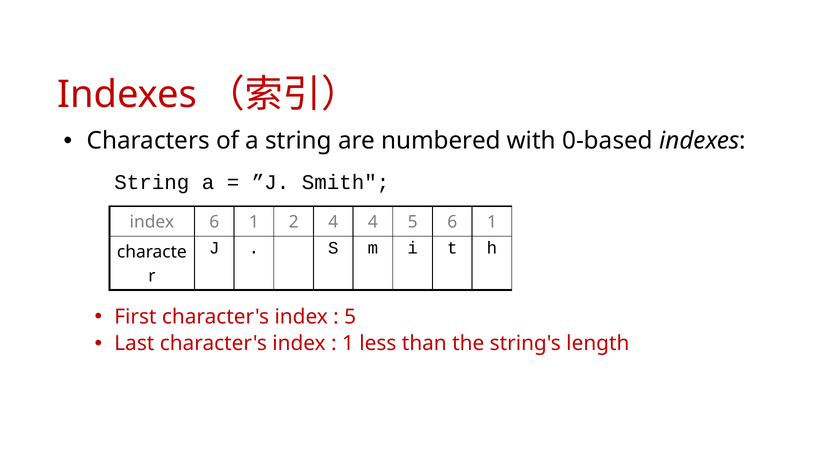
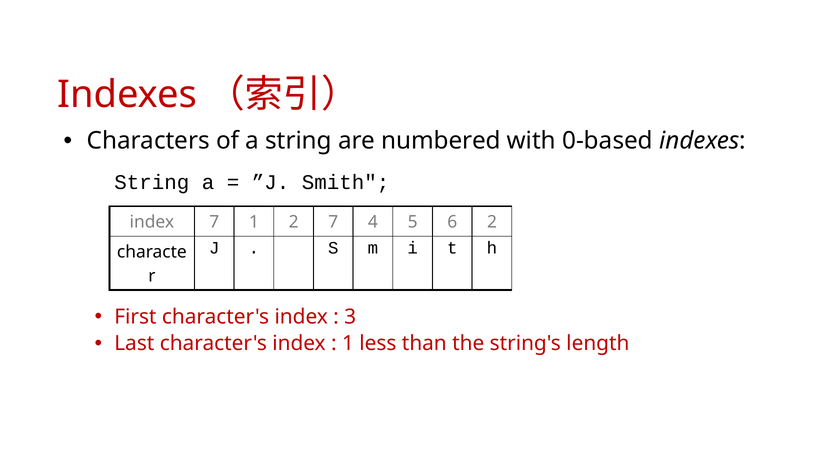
index 6: 6 -> 7
2 4: 4 -> 7
5 6 1: 1 -> 2
5 at (350, 316): 5 -> 3
